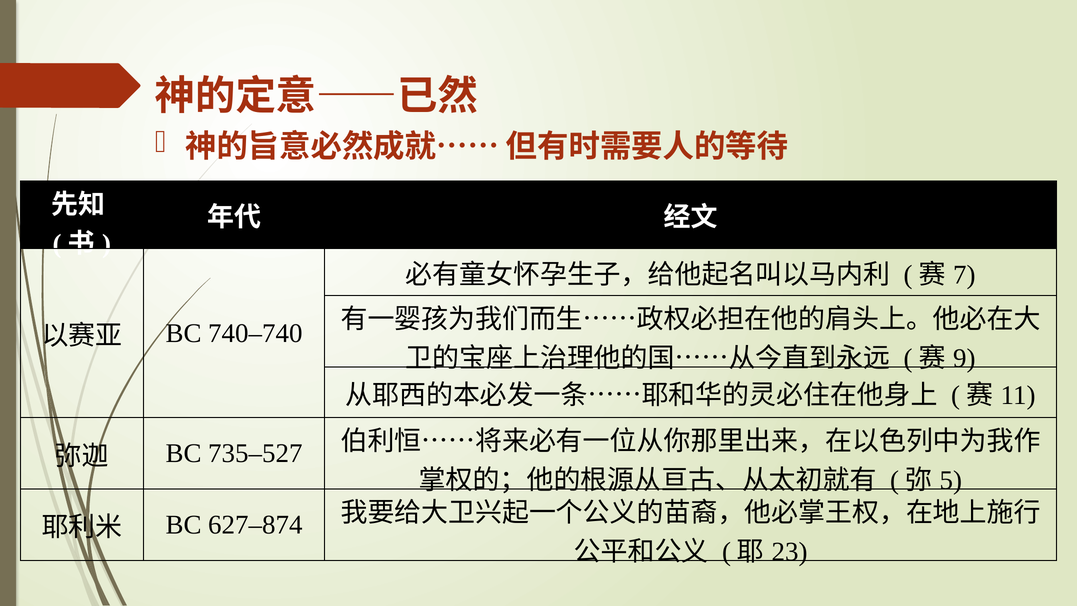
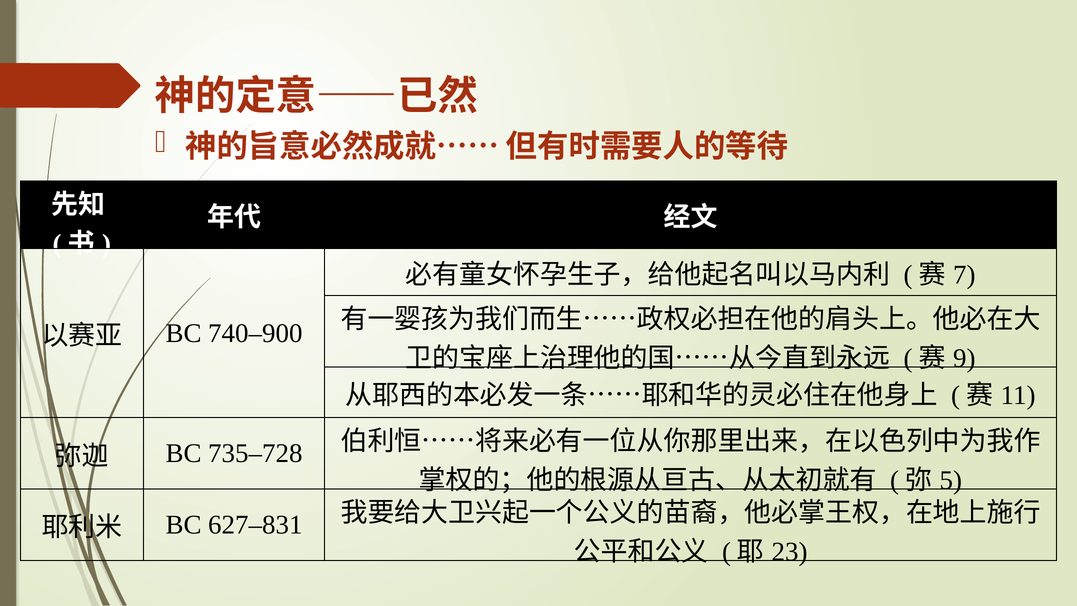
740–740: 740–740 -> 740–900
735–527: 735–527 -> 735–728
627–874: 627–874 -> 627–831
